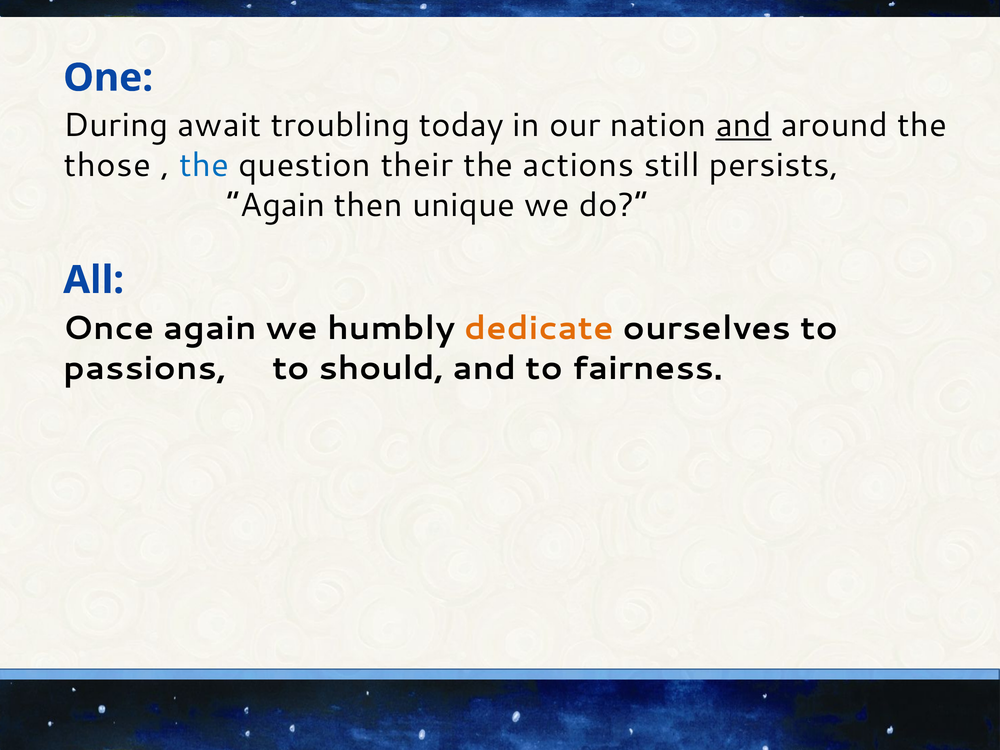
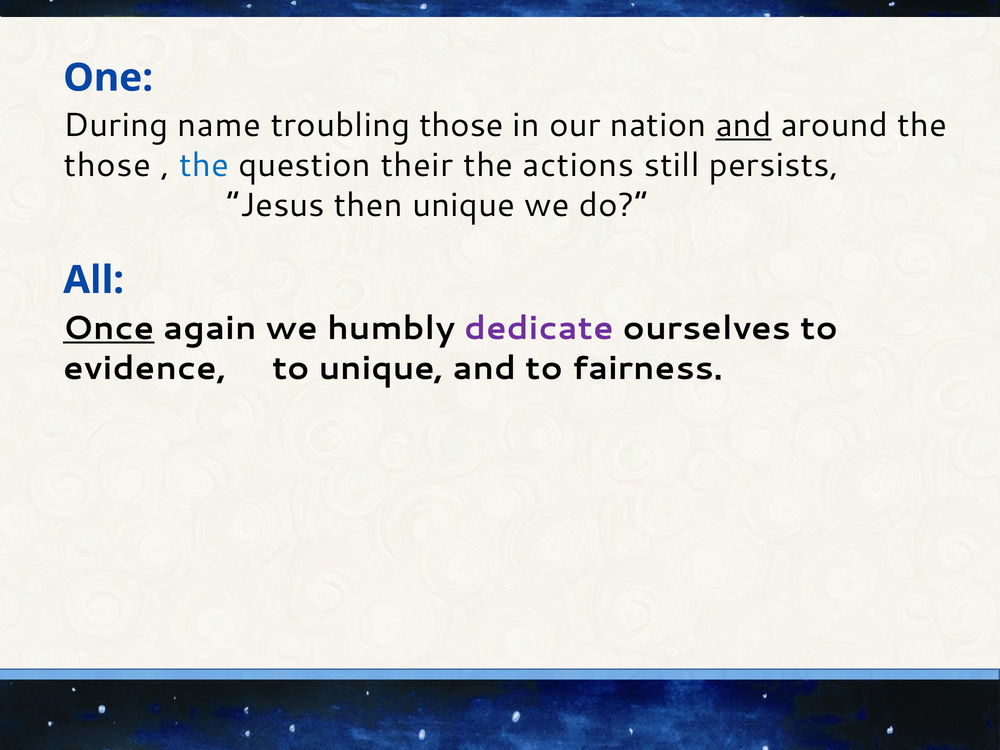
await: await -> name
troubling today: today -> those
Again at (276, 205): Again -> Jesus
Once underline: none -> present
dedicate colour: orange -> purple
passions: passions -> evidence
to should: should -> unique
